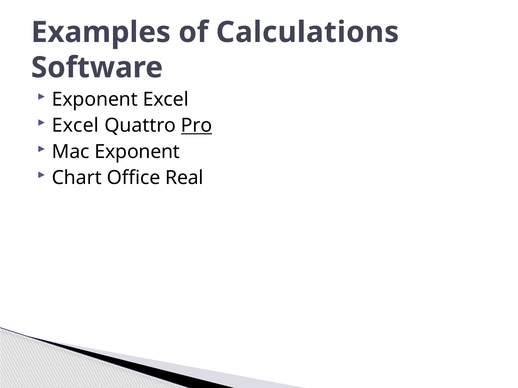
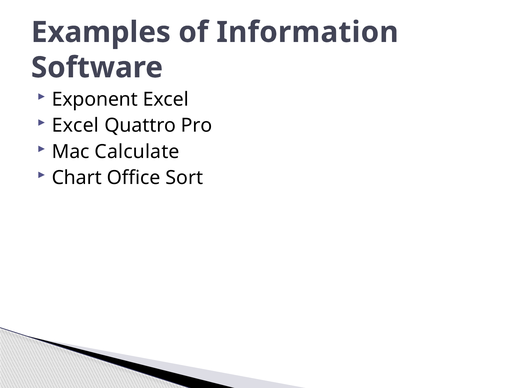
Calculations: Calculations -> Information
Pro underline: present -> none
Mac Exponent: Exponent -> Calculate
Real: Real -> Sort
